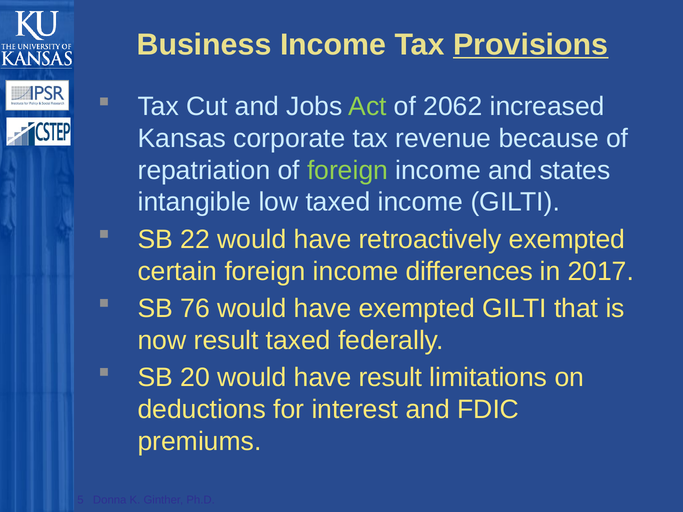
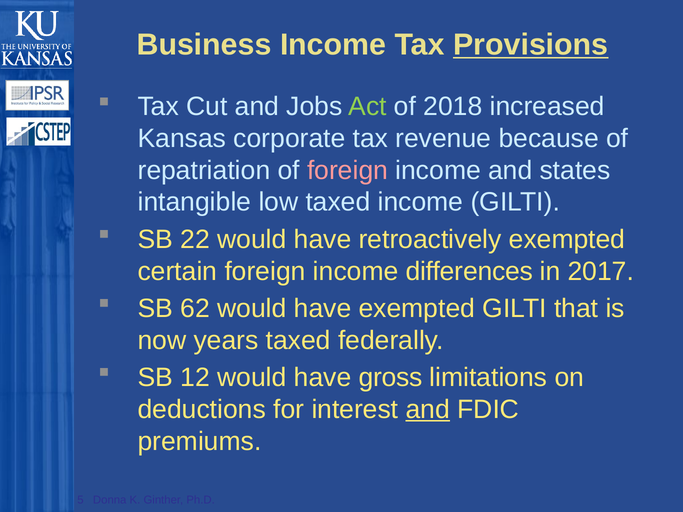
2062: 2062 -> 2018
foreign at (348, 170) colour: light green -> pink
76: 76 -> 62
now result: result -> years
20: 20 -> 12
have result: result -> gross
and at (428, 410) underline: none -> present
